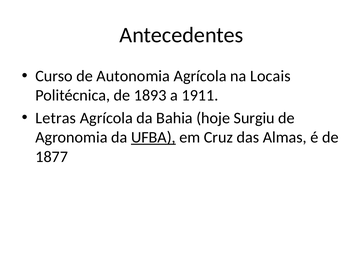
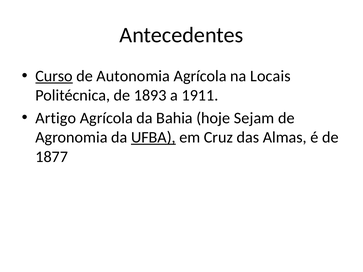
Curso underline: none -> present
Letras: Letras -> Artigo
Surgiu: Surgiu -> Sejam
